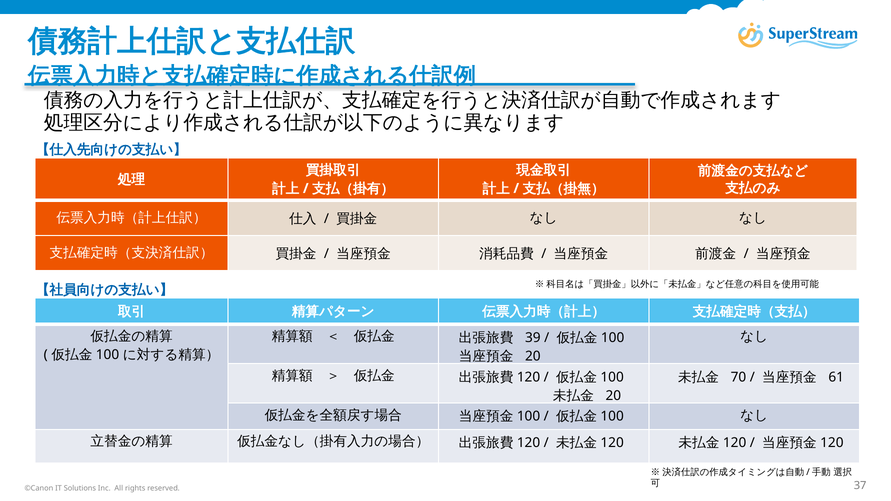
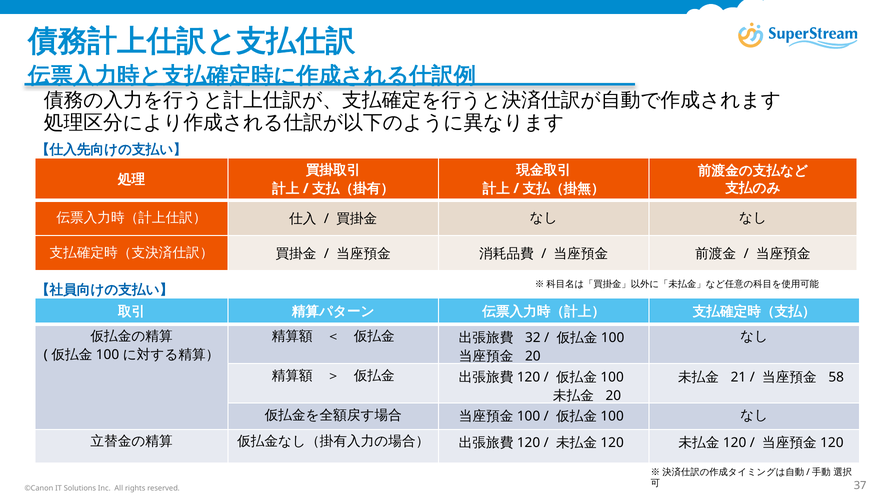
39: 39 -> 32
70: 70 -> 21
61: 61 -> 58
